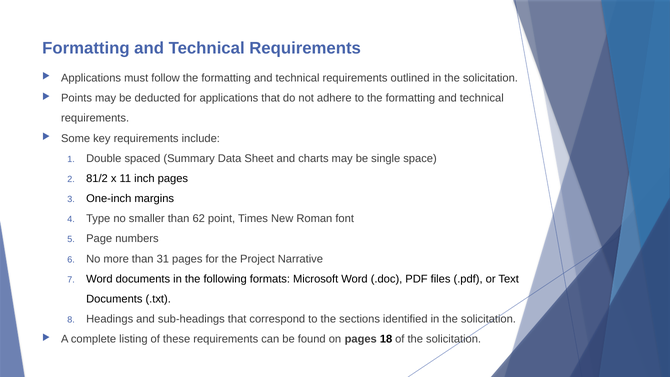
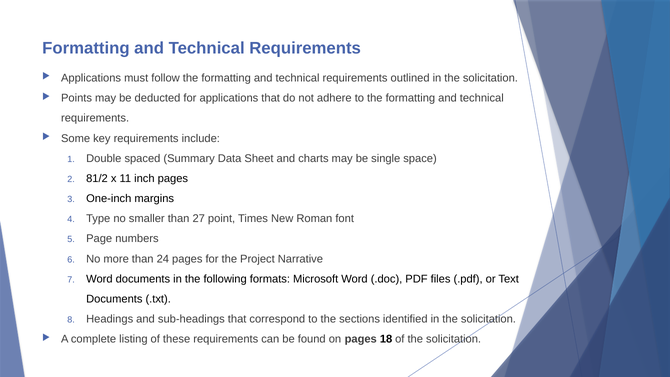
62: 62 -> 27
31: 31 -> 24
